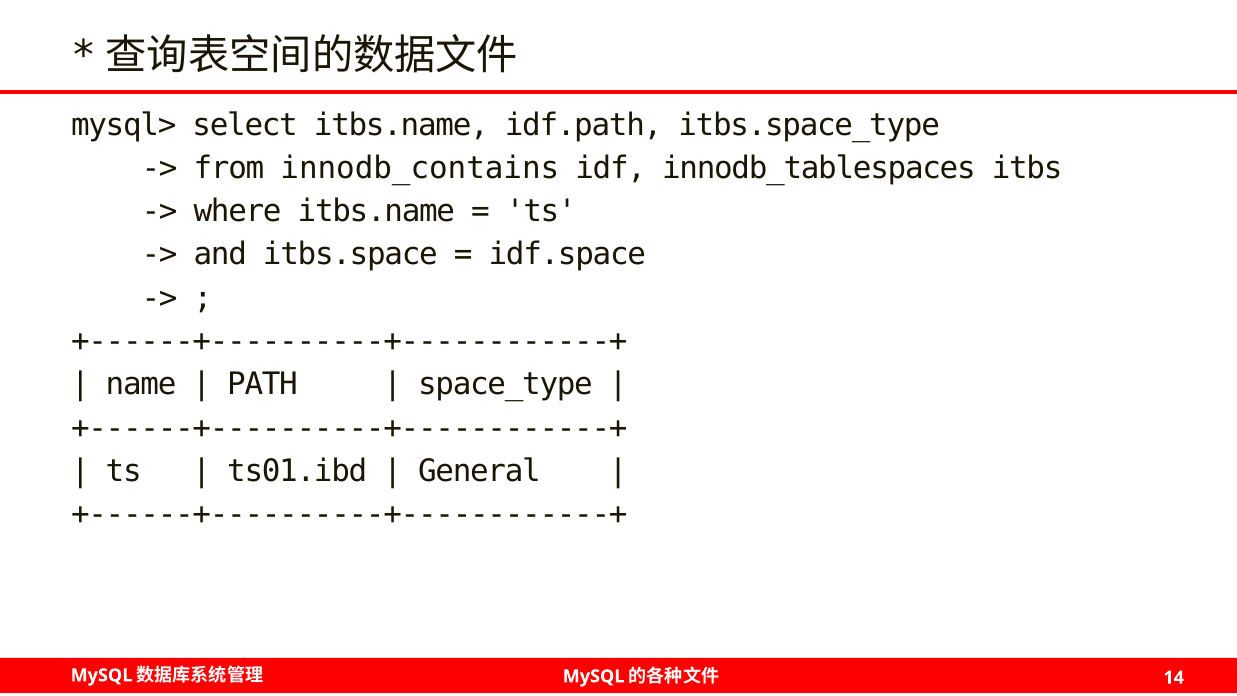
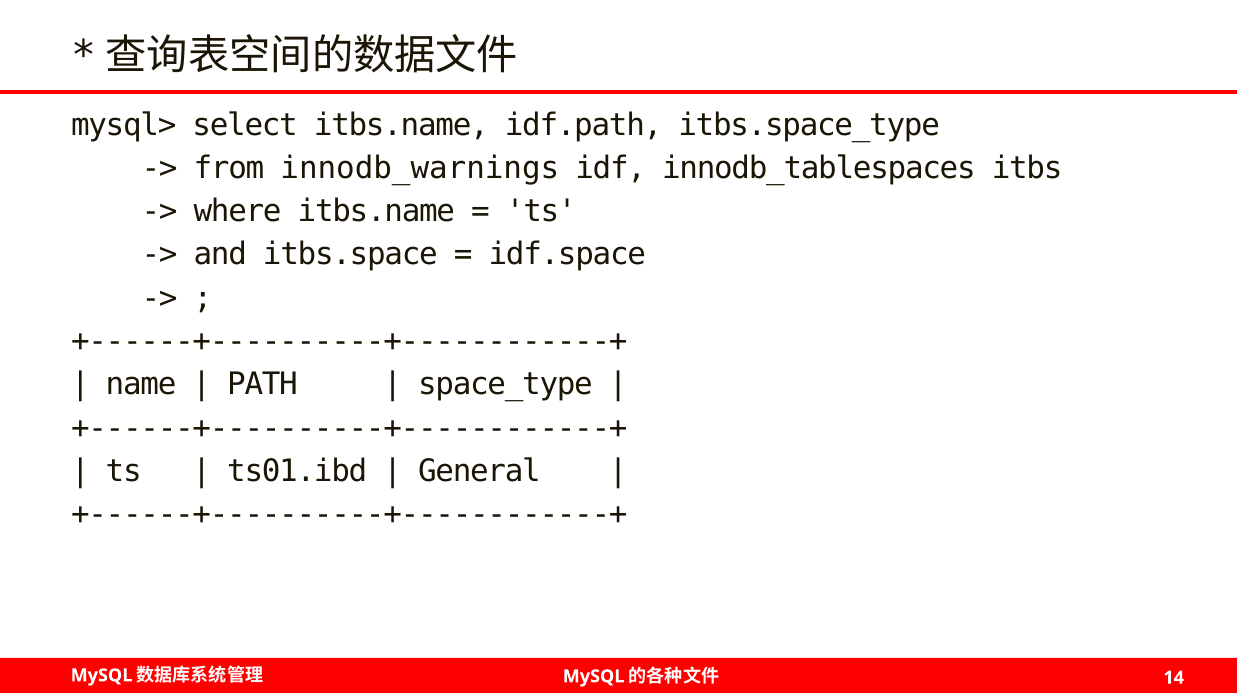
innodb_contains: innodb_contains -> innodb_warnings
